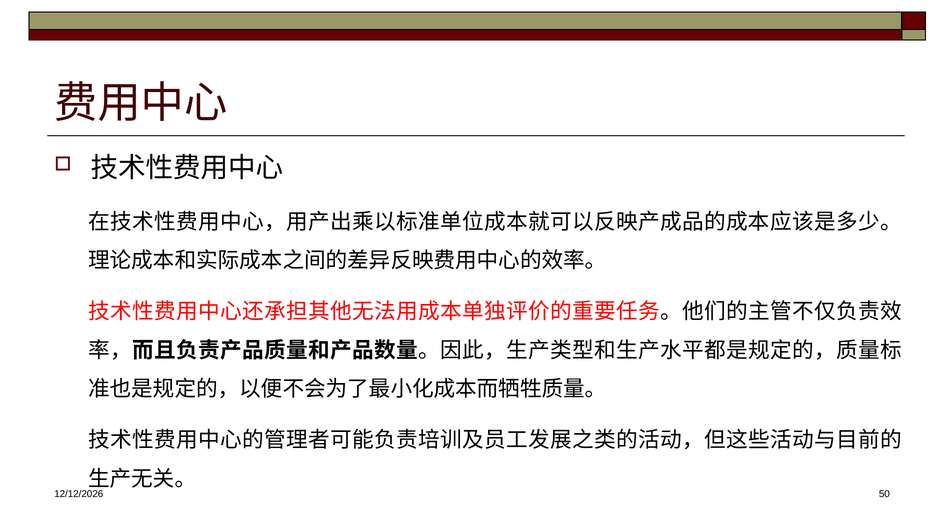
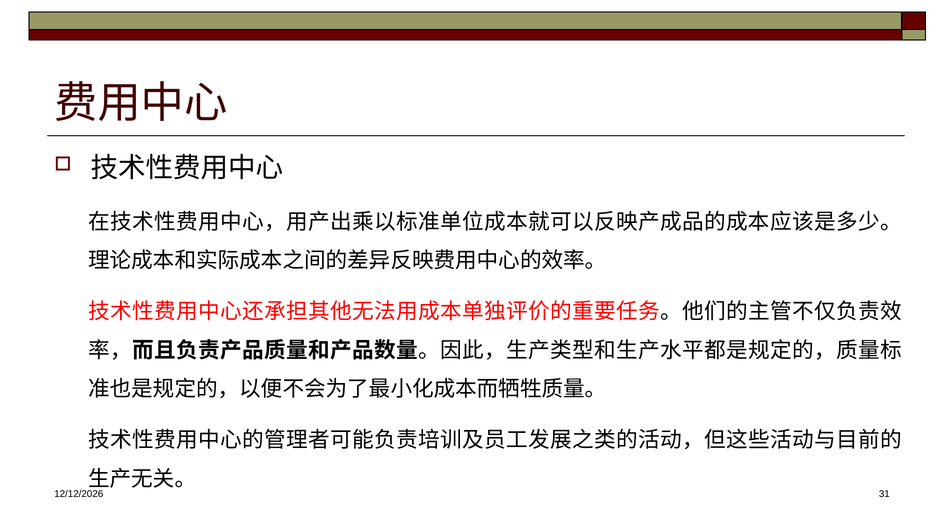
50: 50 -> 31
